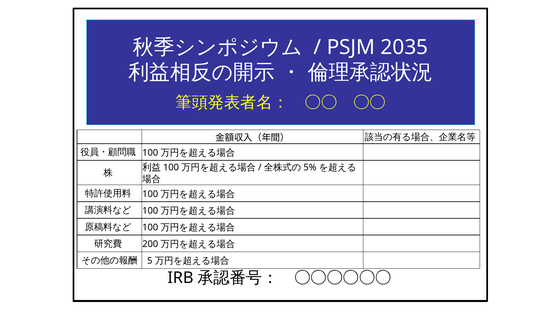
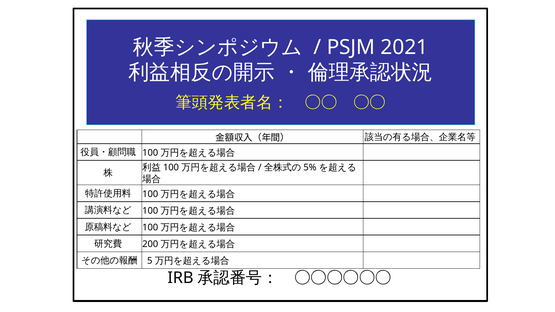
2035: 2035 -> 2021
